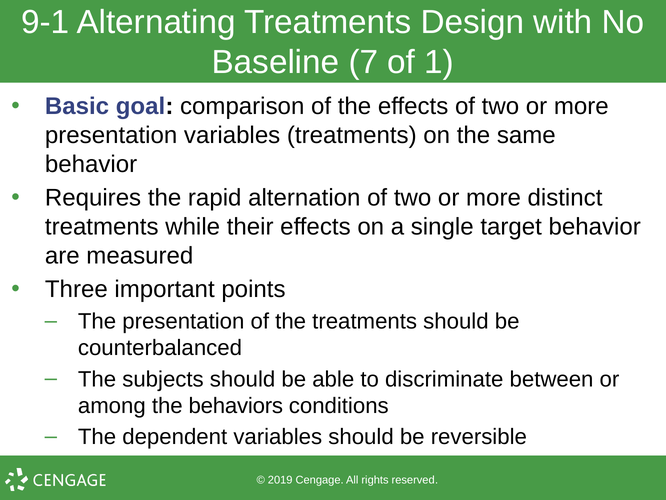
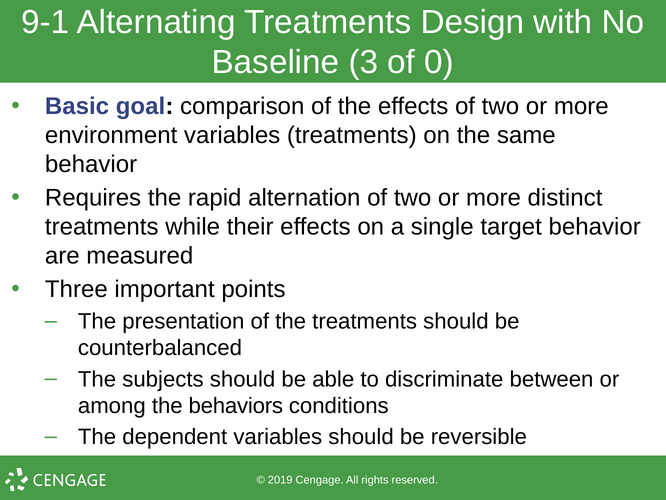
7: 7 -> 3
1: 1 -> 0
presentation at (111, 135): presentation -> environment
